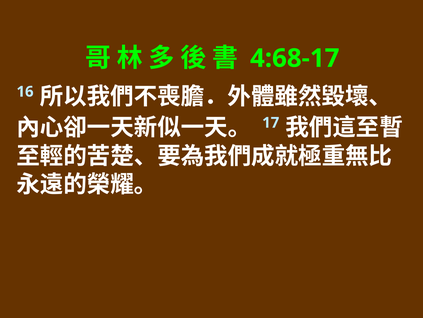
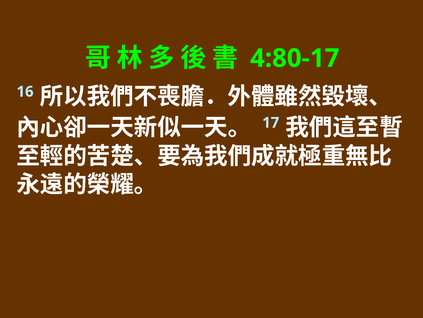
4:68-17: 4:68-17 -> 4:80-17
